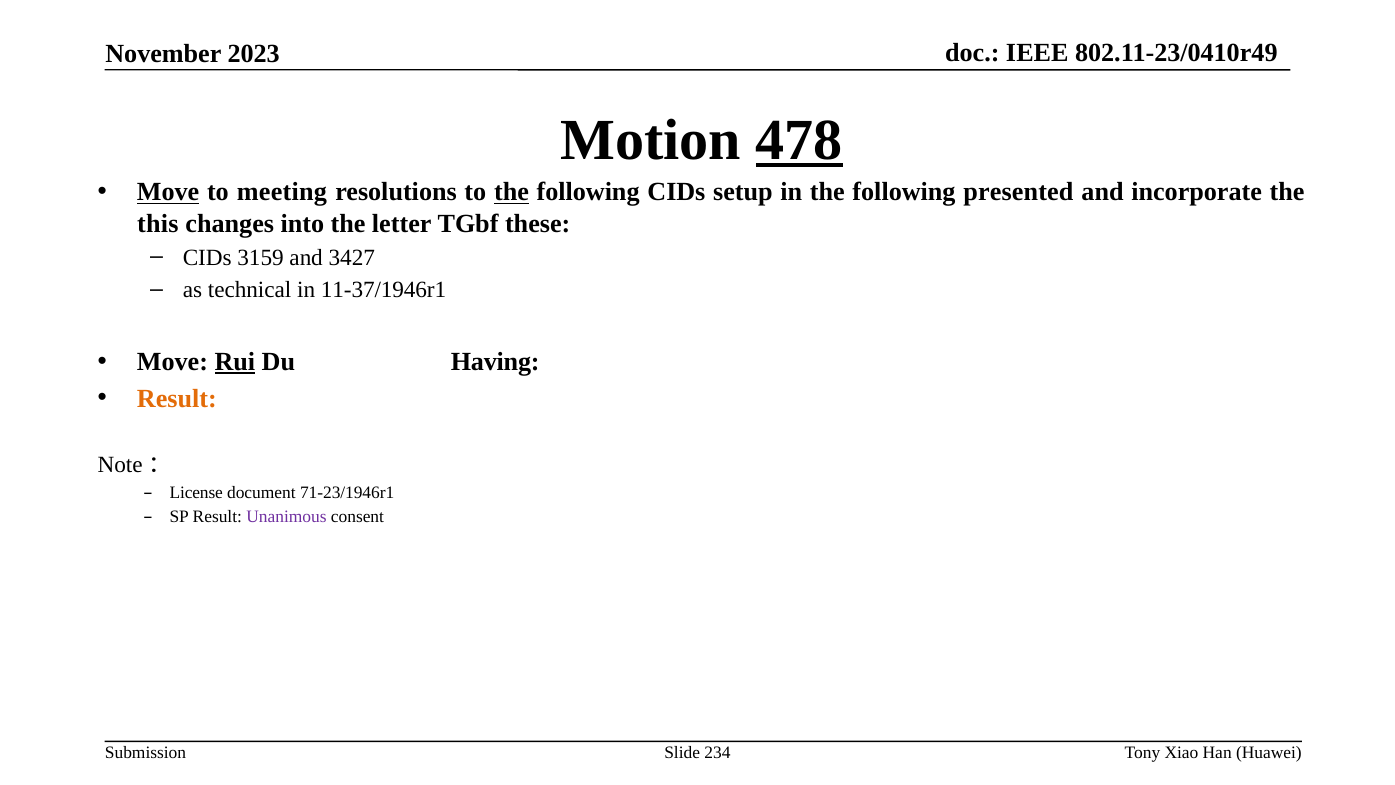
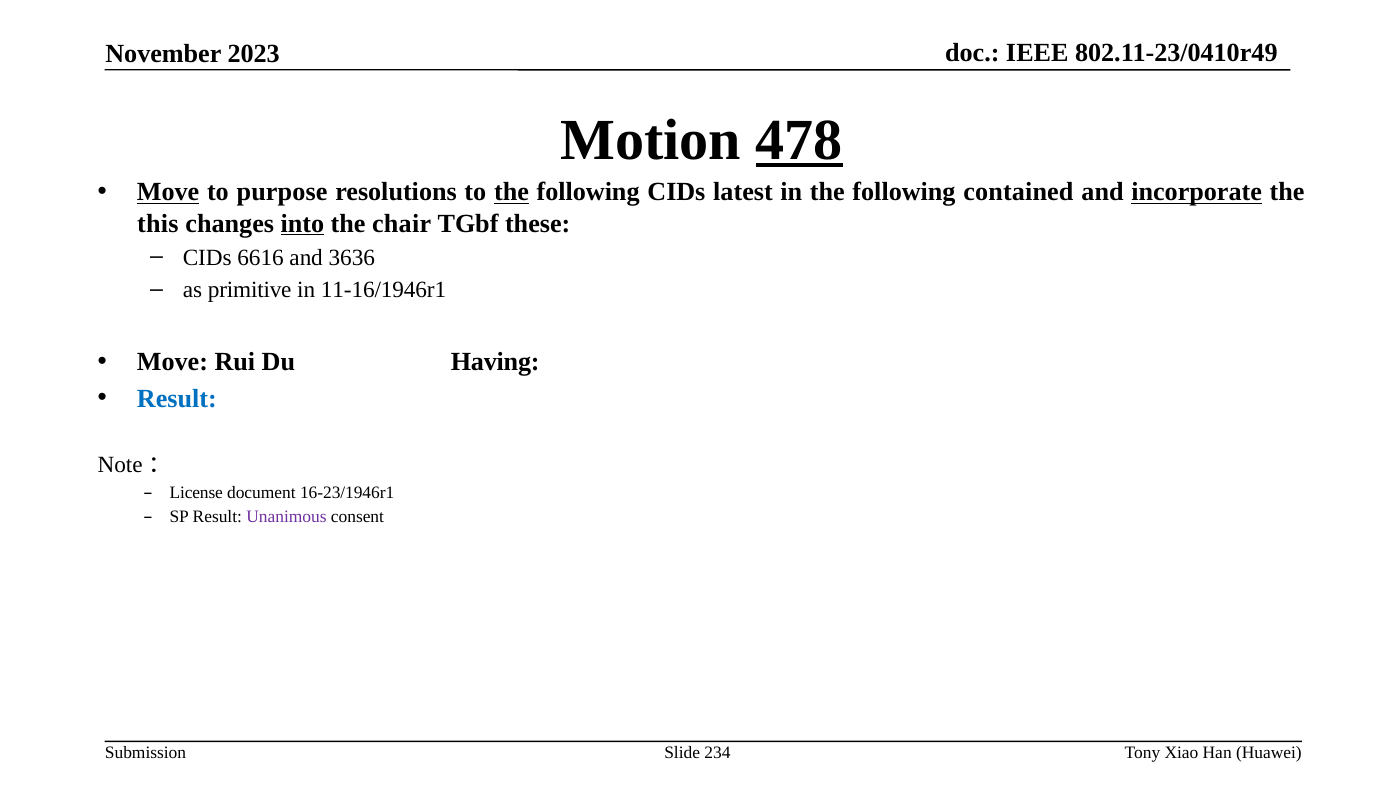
meeting: meeting -> purpose
setup: setup -> latest
presented: presented -> contained
incorporate underline: none -> present
into underline: none -> present
letter: letter -> chair
3159: 3159 -> 6616
3427: 3427 -> 3636
technical: technical -> primitive
11-37/1946r1: 11-37/1946r1 -> 11-16/1946r1
Rui underline: present -> none
Result at (177, 398) colour: orange -> blue
71-23/1946r1: 71-23/1946r1 -> 16-23/1946r1
